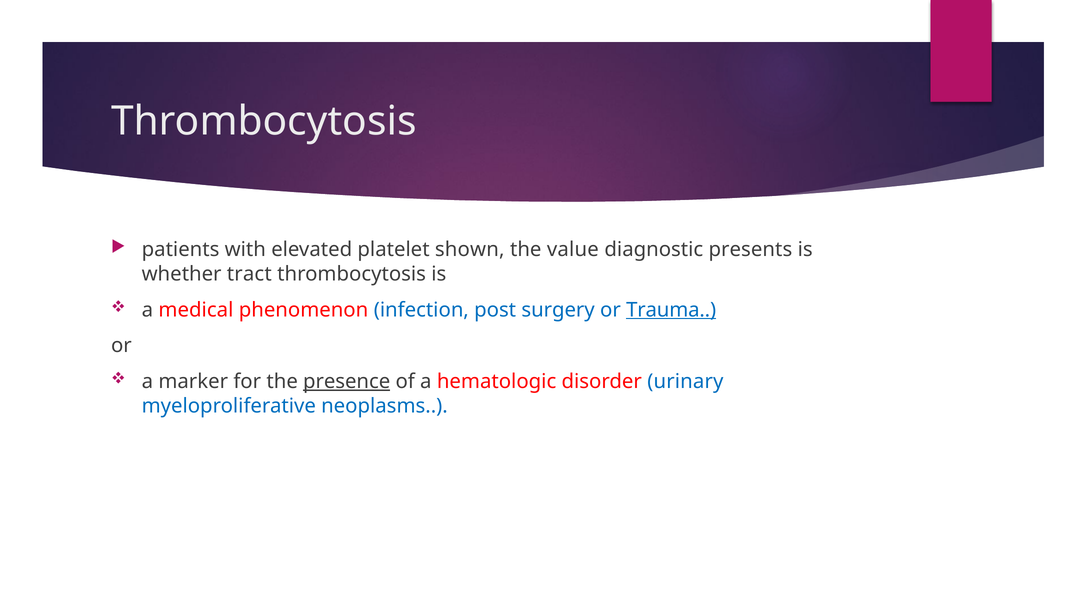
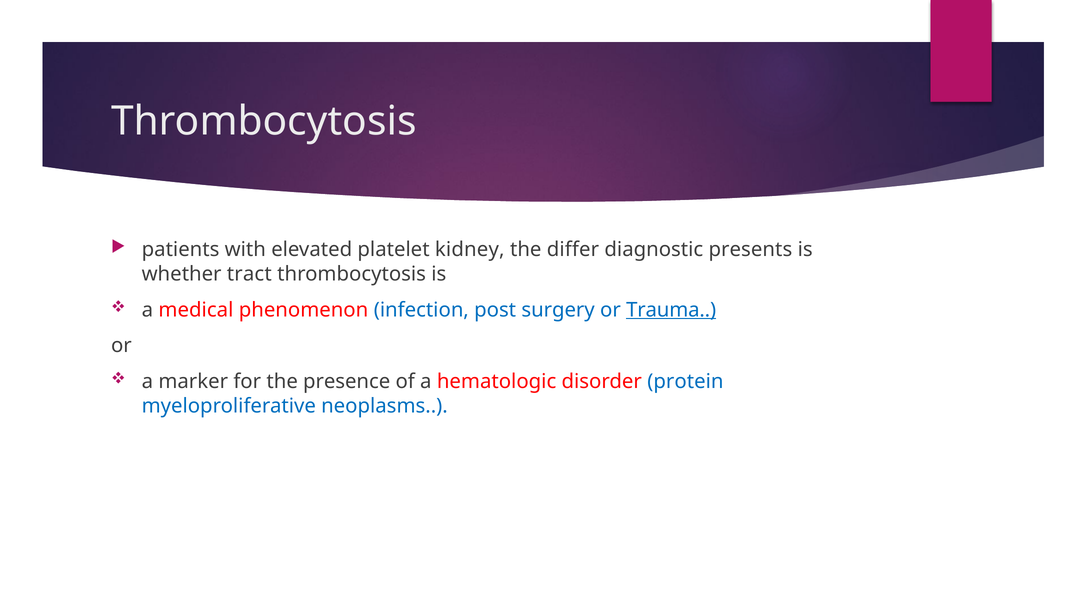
shown: shown -> kidney
value: value -> differ
presence underline: present -> none
urinary: urinary -> protein
